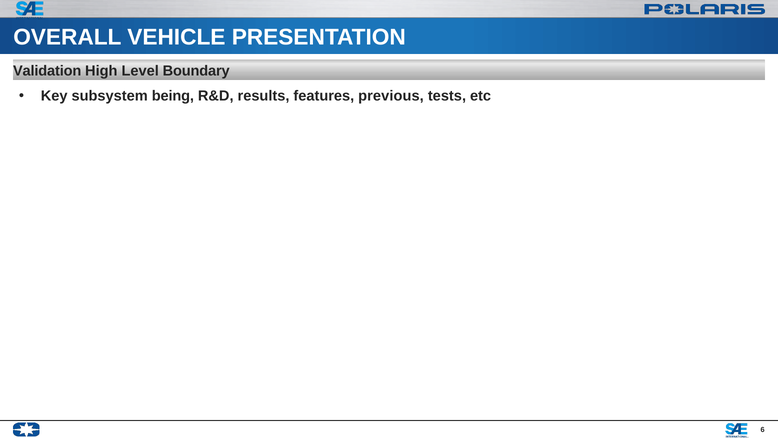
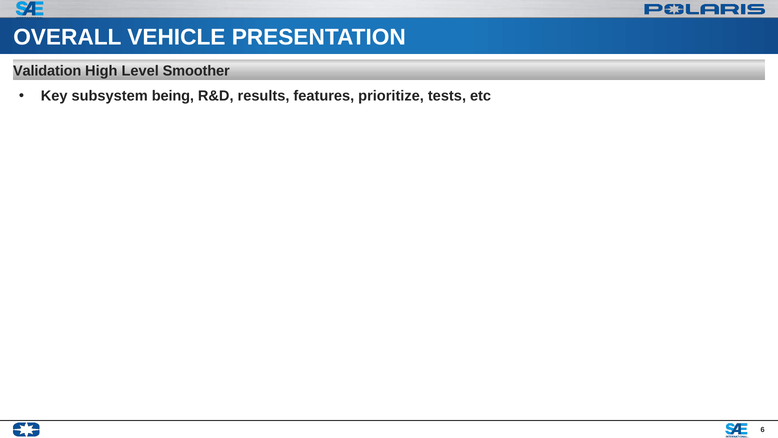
Boundary: Boundary -> Smoother
previous: previous -> prioritize
